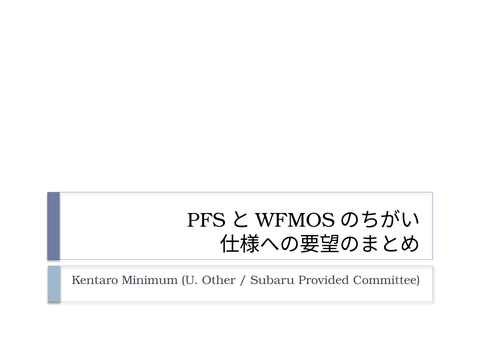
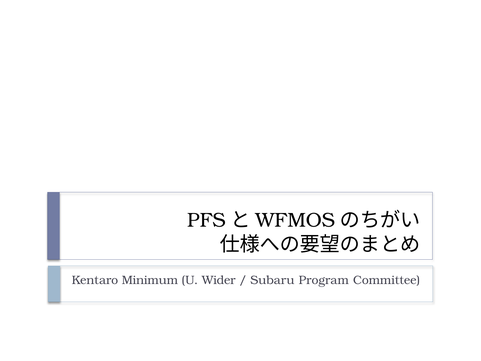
Other: Other -> Wider
Provided: Provided -> Program
